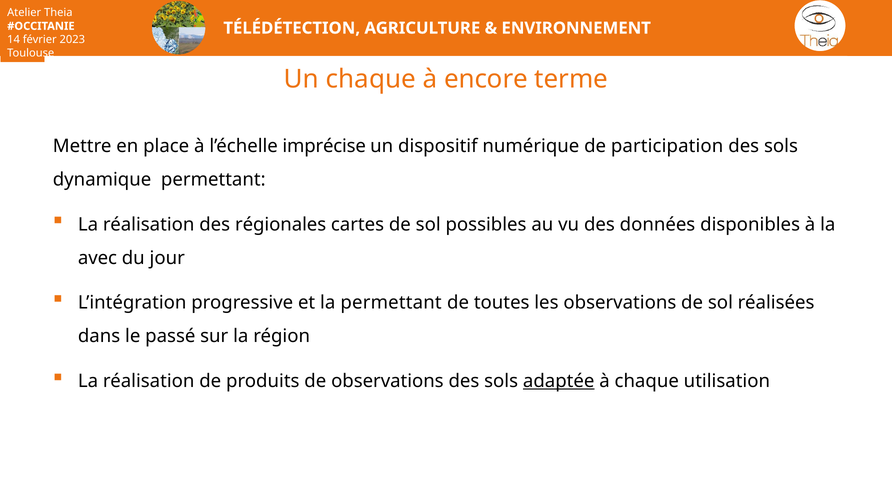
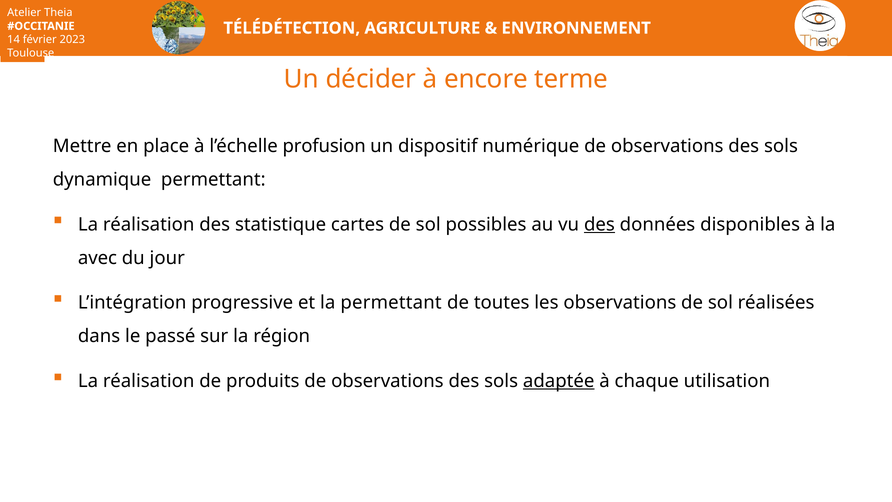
Un chaque: chaque -> décider
imprécise: imprécise -> profusion
numérique de participation: participation -> observations
régionales: régionales -> statistique
des at (599, 224) underline: none -> present
